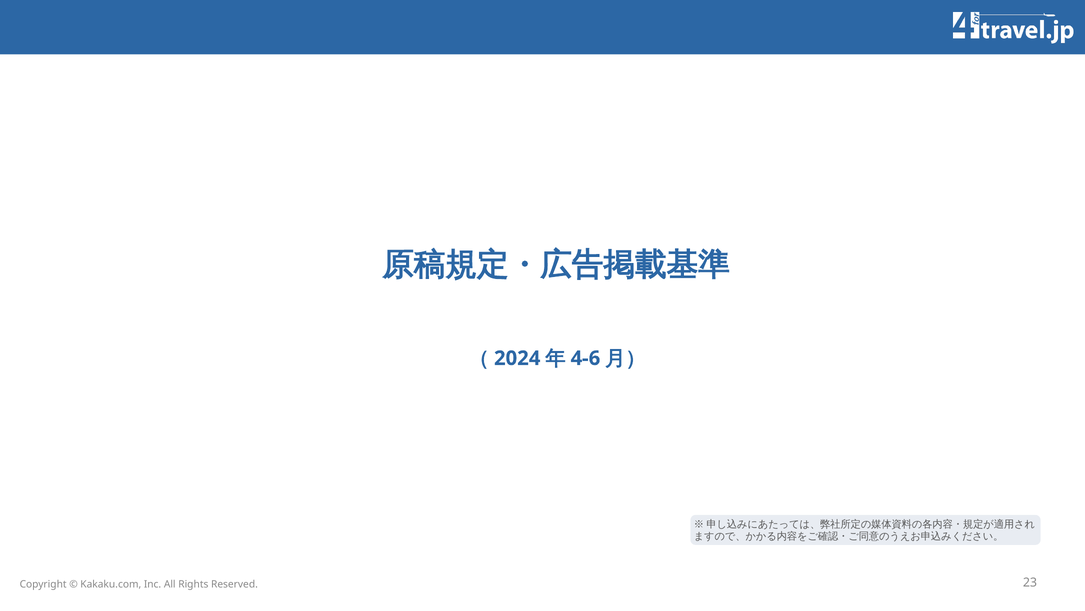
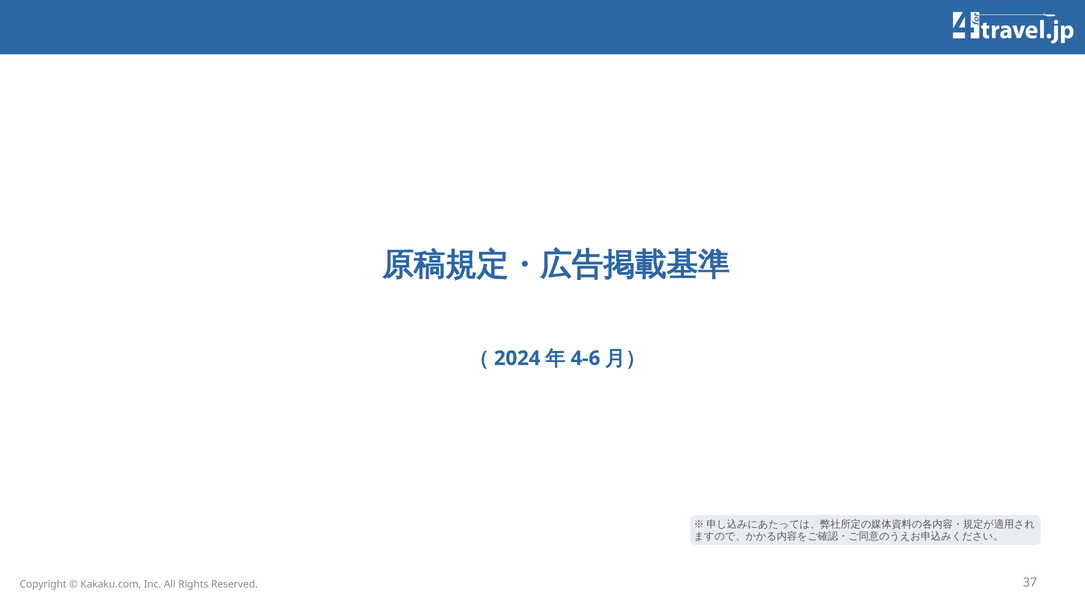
23: 23 -> 37
